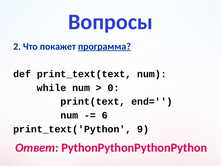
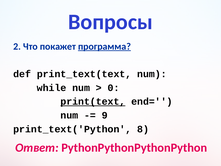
print(text underline: none -> present
6: 6 -> 9
9: 9 -> 8
